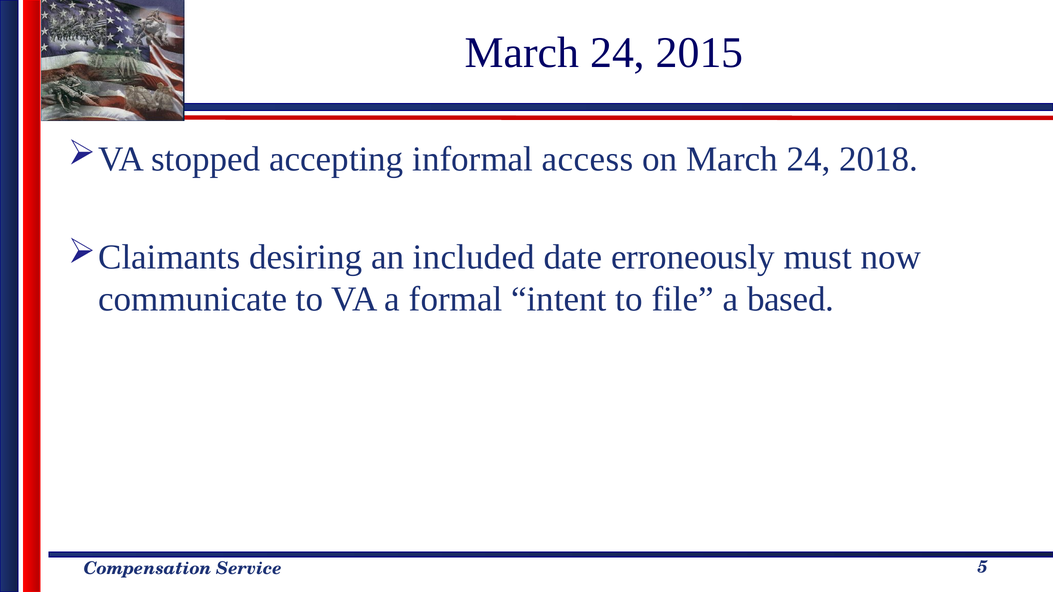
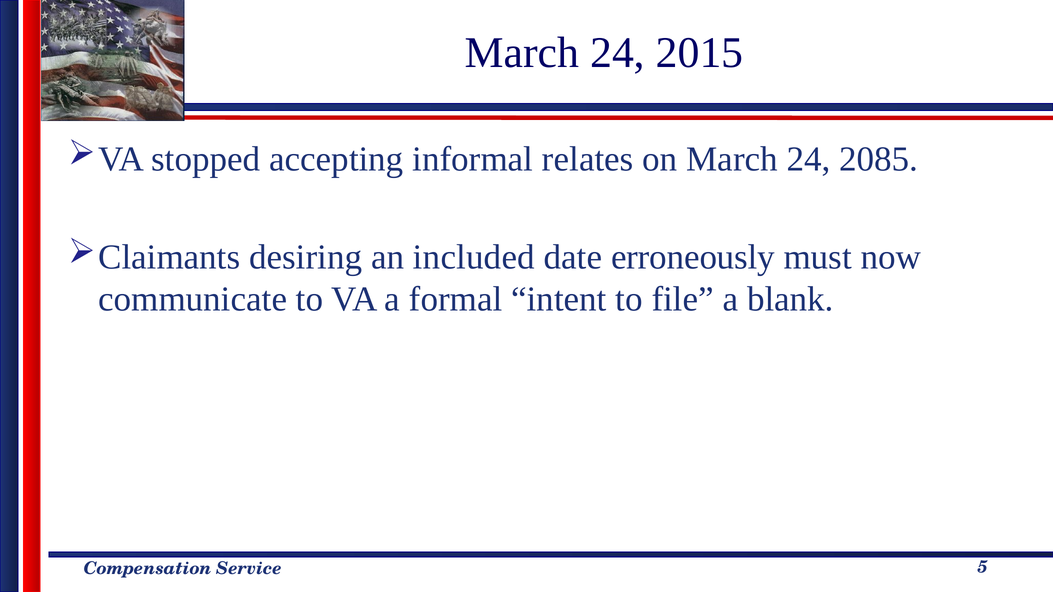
access: access -> relates
2018: 2018 -> 2085
based: based -> blank
